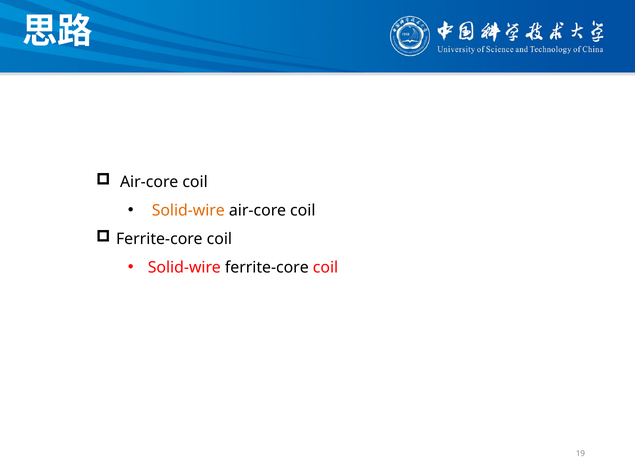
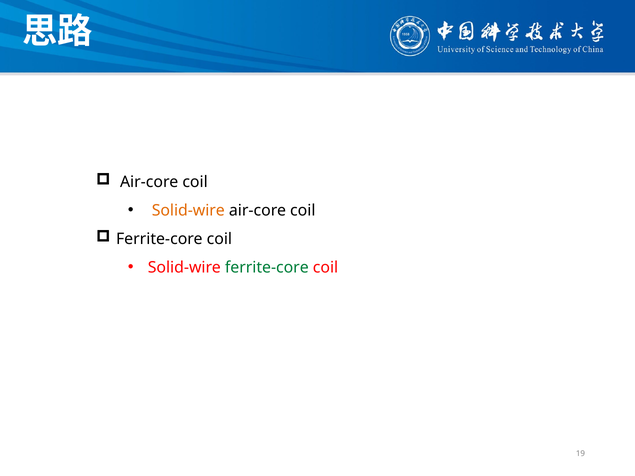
ferrite-core at (267, 268) colour: black -> green
